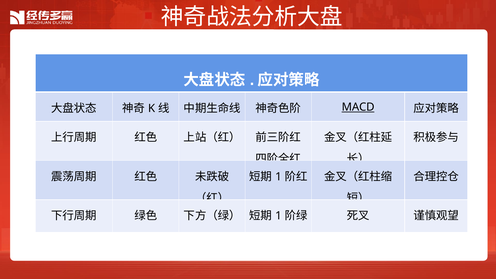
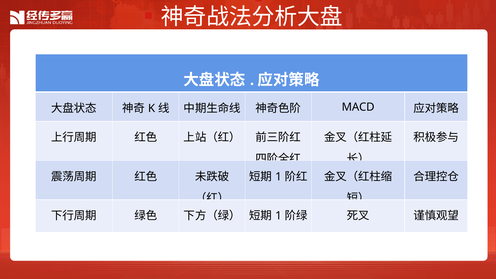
MACD underline: present -> none
